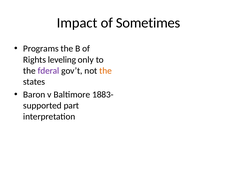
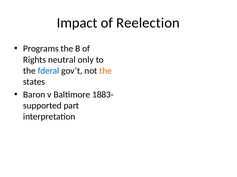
Sometimes: Sometimes -> Reelection
leveling: leveling -> neutral
fderal colour: purple -> blue
